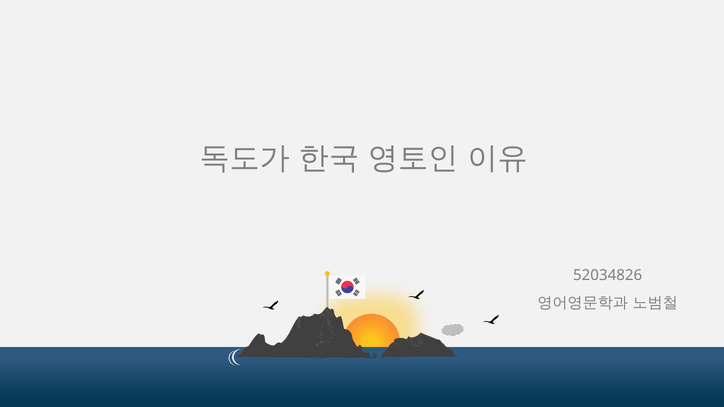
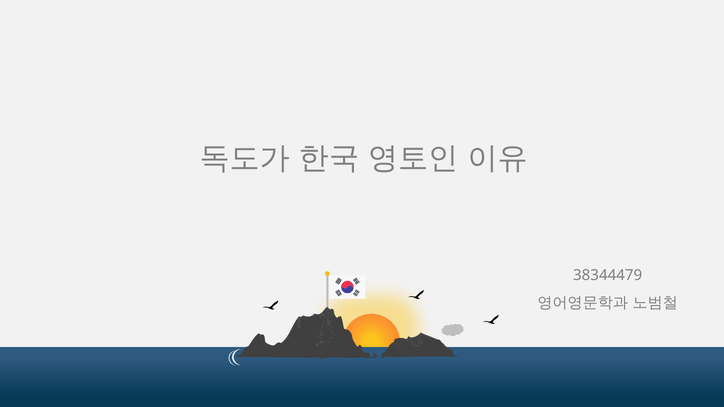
52034826: 52034826 -> 38344479
